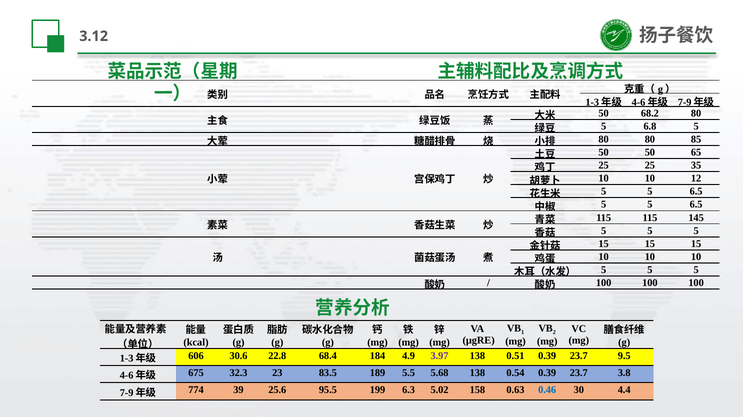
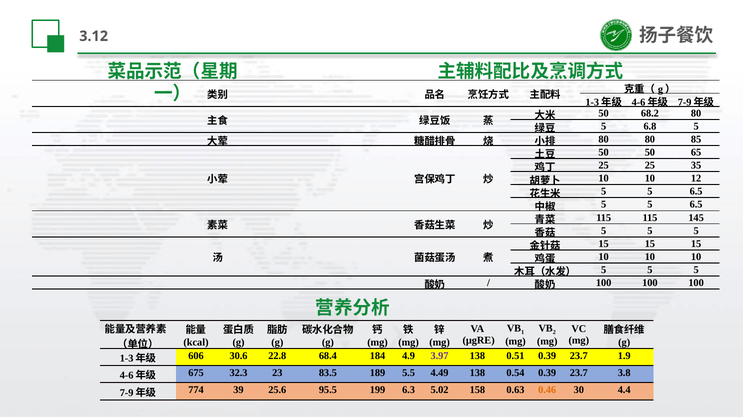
9.5: 9.5 -> 1.9
5.68: 5.68 -> 4.49
0.46 colour: blue -> orange
